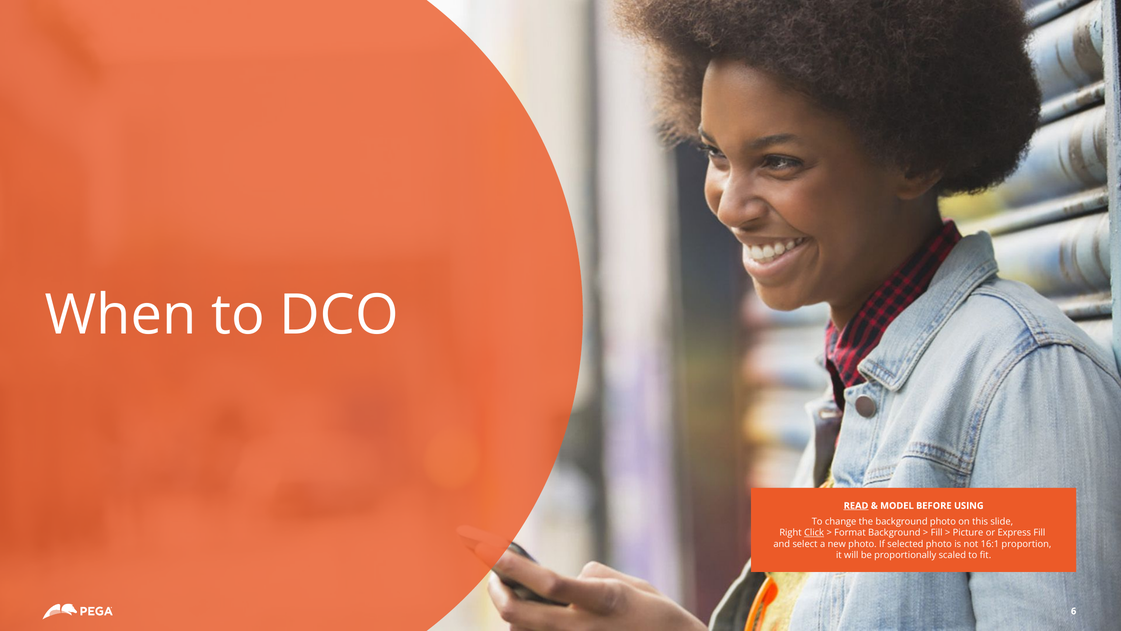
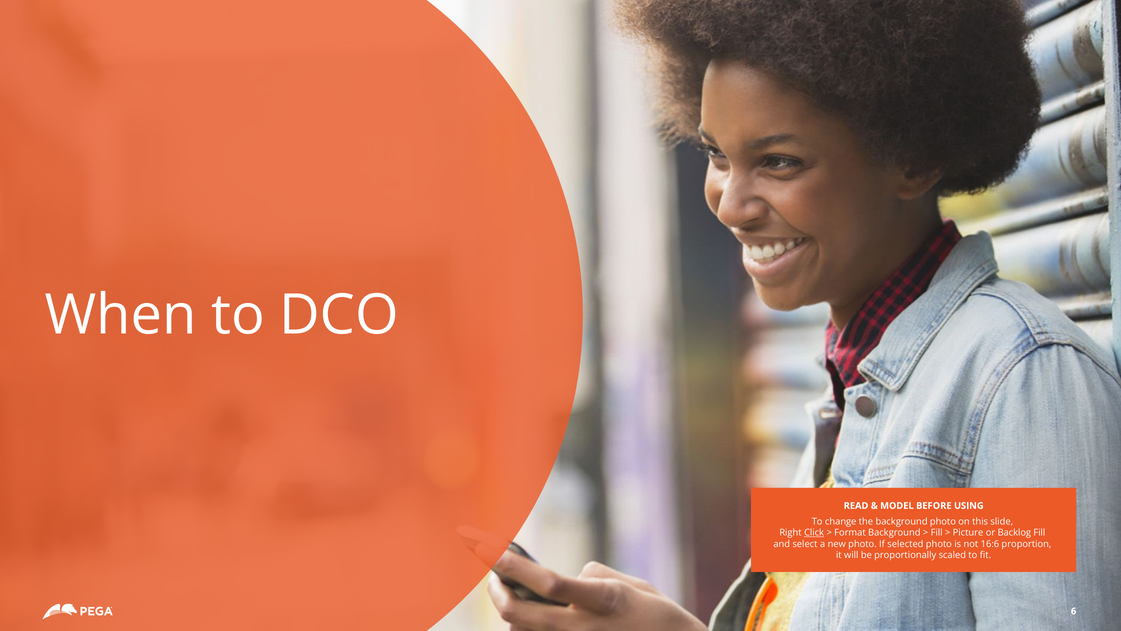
READ underline: present -> none
Express: Express -> Backlog
16:1: 16:1 -> 16:6
